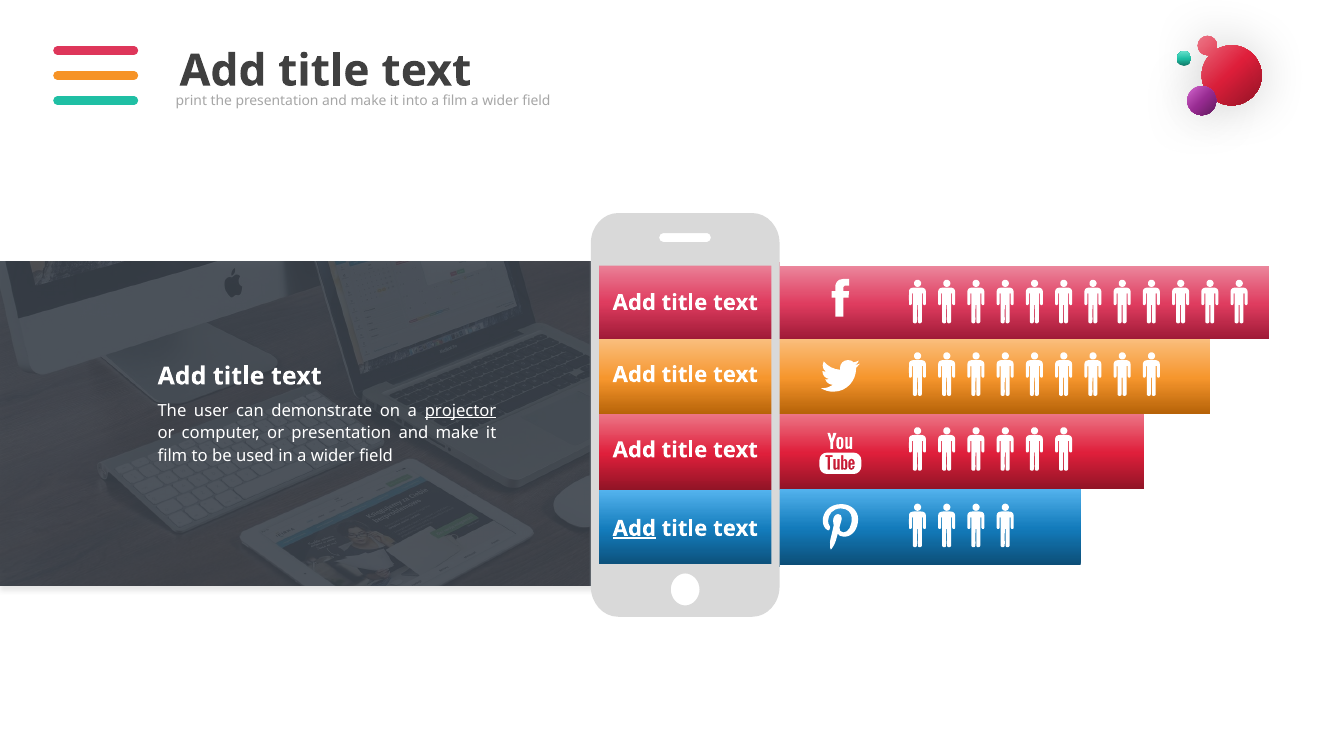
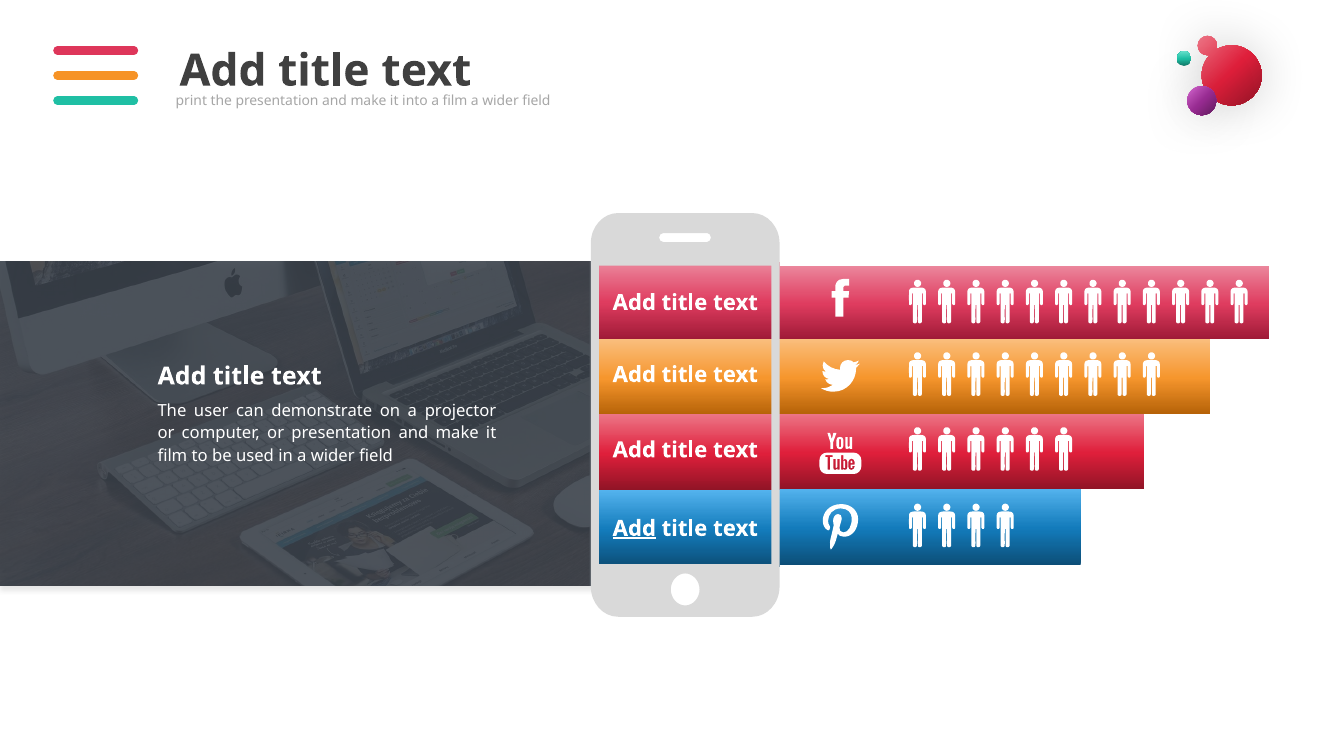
projector underline: present -> none
